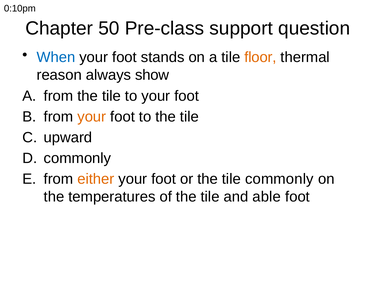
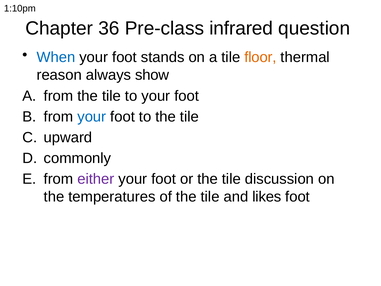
0:10pm: 0:10pm -> 1:10pm
50: 50 -> 36
support: support -> infrared
your at (92, 117) colour: orange -> blue
either colour: orange -> purple
tile commonly: commonly -> discussion
able: able -> likes
